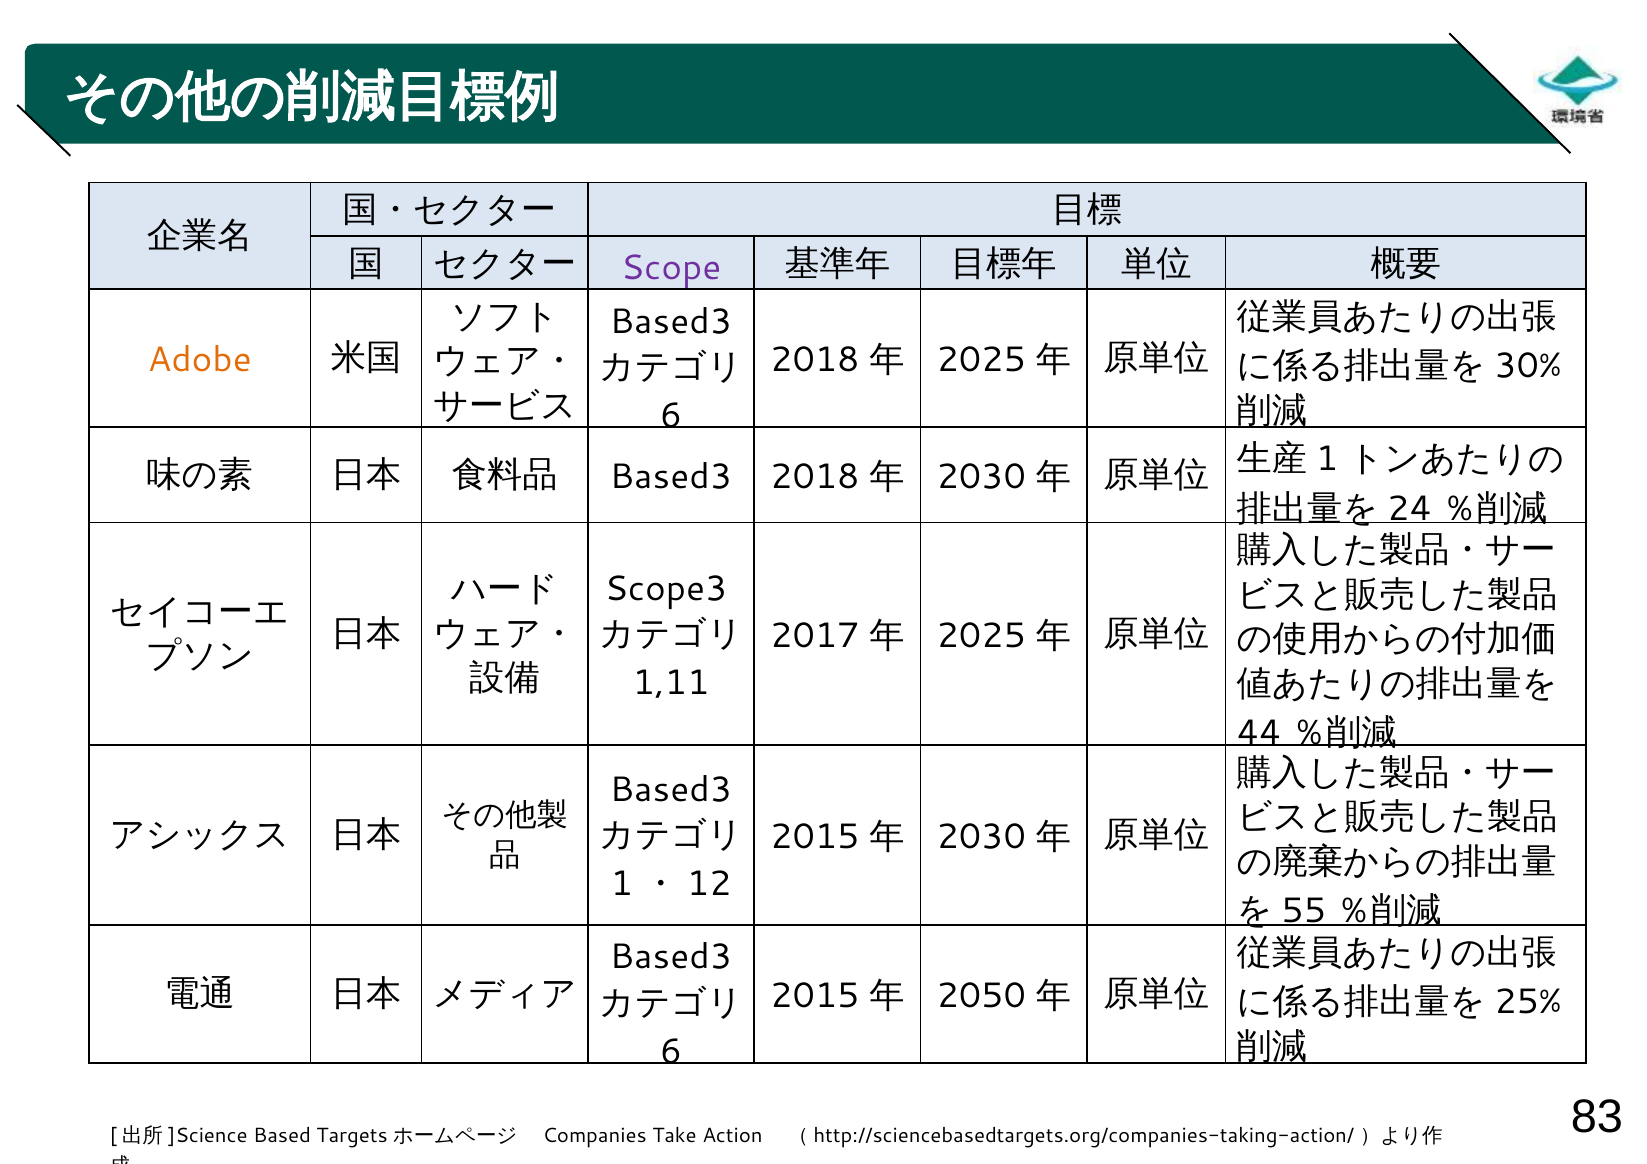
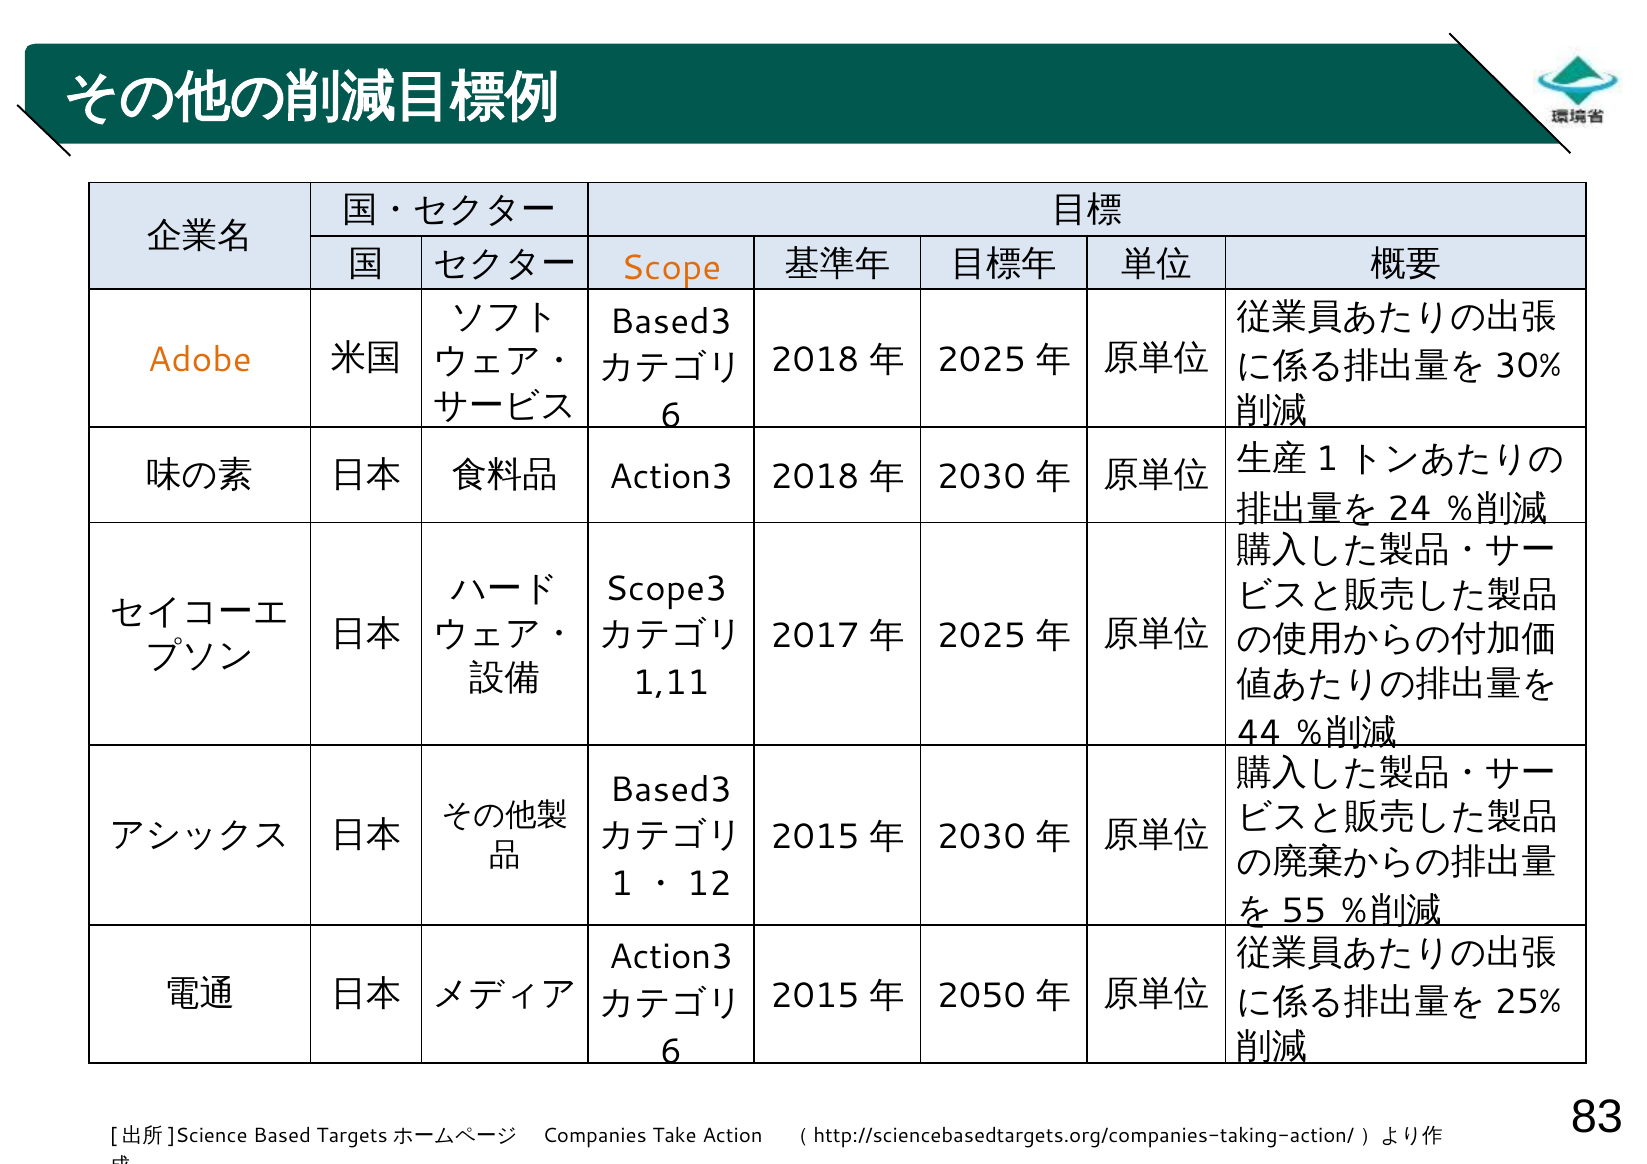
Scope colour: purple -> orange
Based3 at (671, 477): Based3 -> Action3
Based3 at (671, 958): Based3 -> Action3
